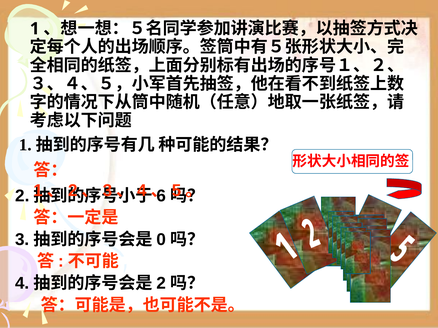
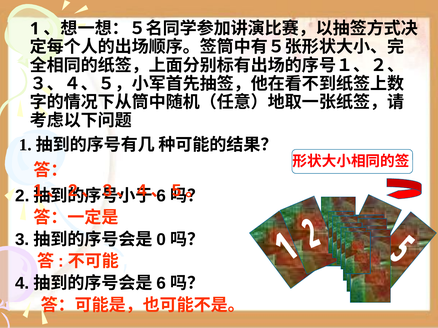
2 at (161, 284): 2 -> 6
